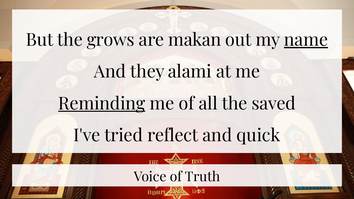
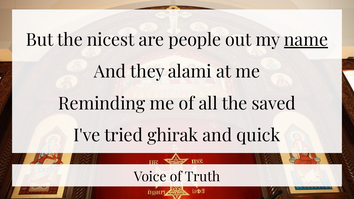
grows: grows -> nicest
makan: makan -> people
Reminding underline: present -> none
reflect: reflect -> ghirak
